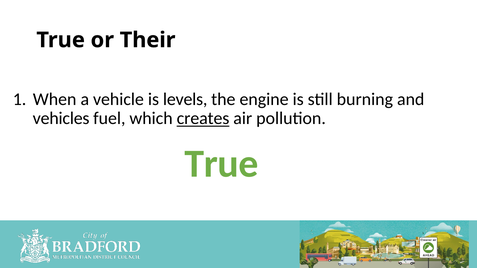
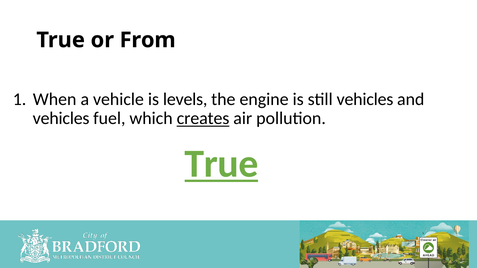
Their: Their -> From
still burning: burning -> vehicles
True at (222, 164) underline: none -> present
